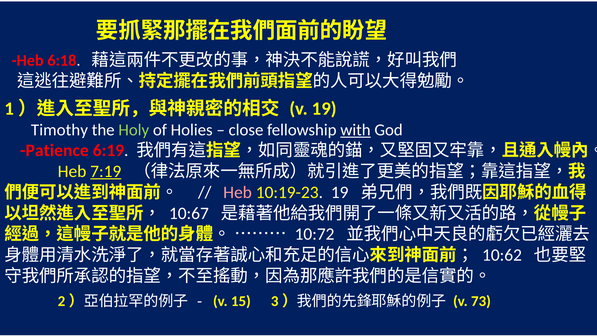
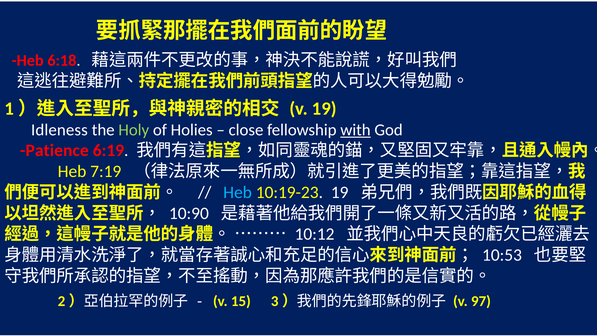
Timothy: Timothy -> Idleness
7:19 underline: present -> none
Heb at (238, 192) colour: pink -> light blue
10:67: 10:67 -> 10:90
10:72: 10:72 -> 10:12
10:62: 10:62 -> 10:53
73: 73 -> 97
